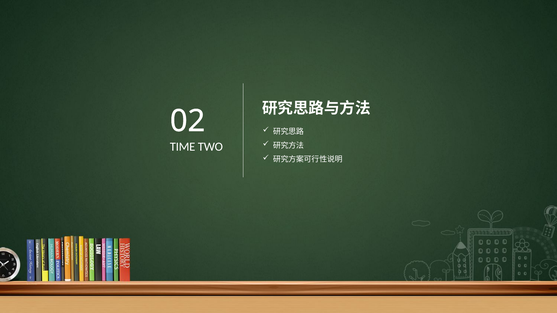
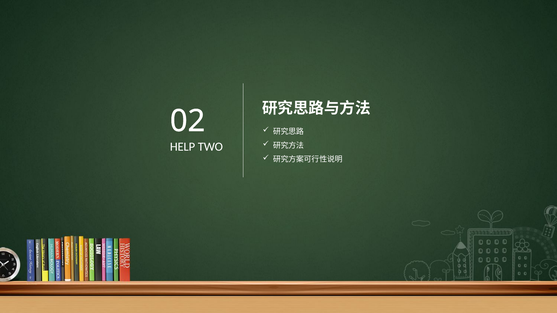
TIME: TIME -> HELP
